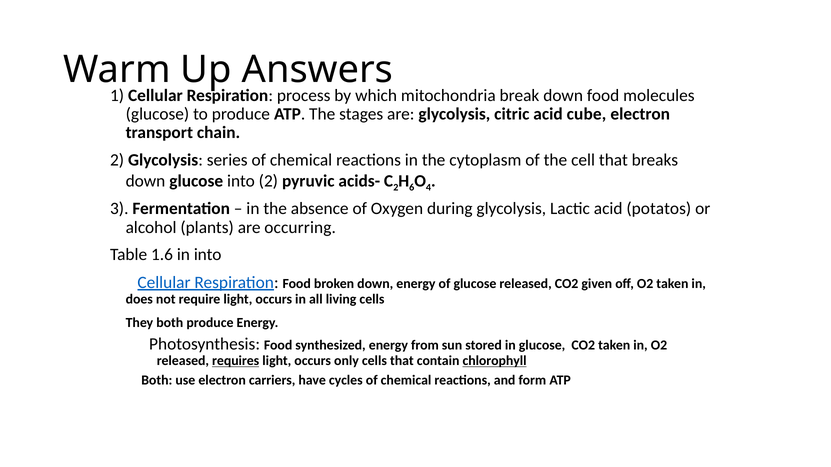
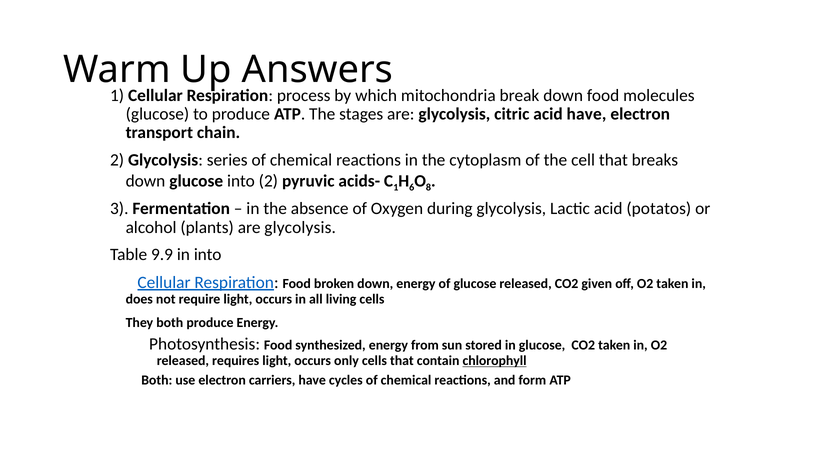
acid cube: cube -> have
2 at (396, 188): 2 -> 1
4: 4 -> 8
plants are occurring: occurring -> glycolysis
1.6: 1.6 -> 9.9
requires underline: present -> none
